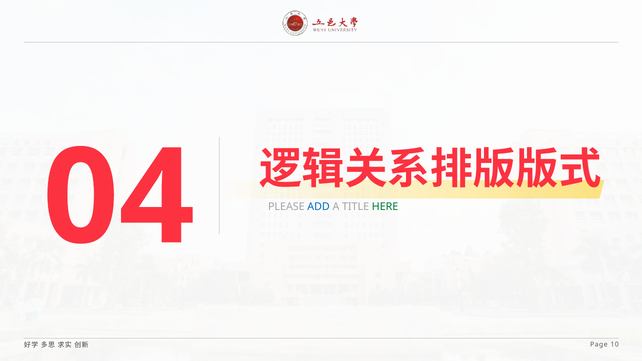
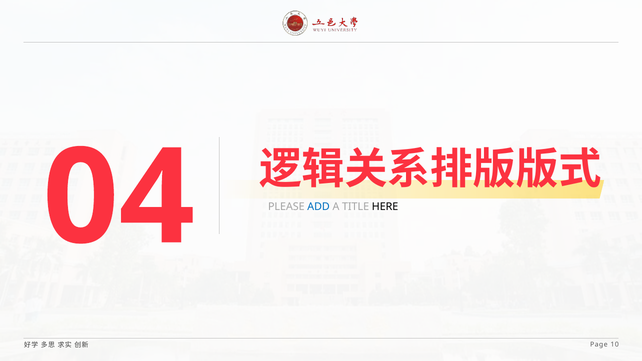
HERE colour: green -> black
